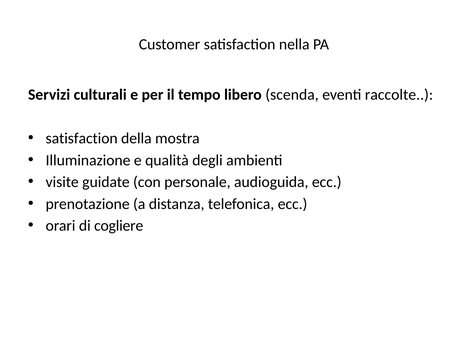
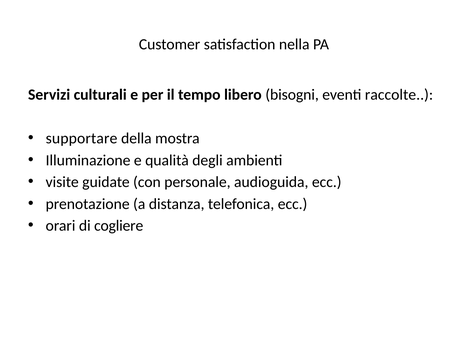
scenda: scenda -> bisogni
satisfaction at (82, 138): satisfaction -> supportare
